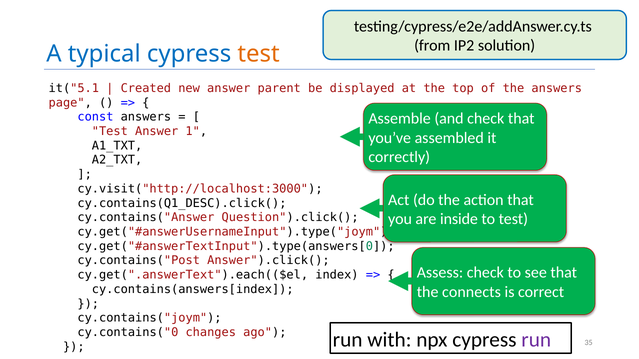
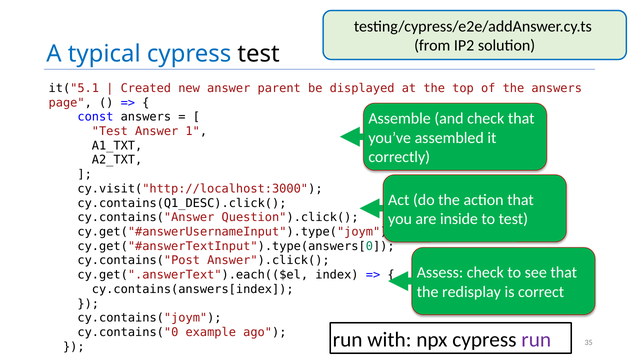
test at (259, 54) colour: orange -> black
connects: connects -> redisplay
changes: changes -> example
